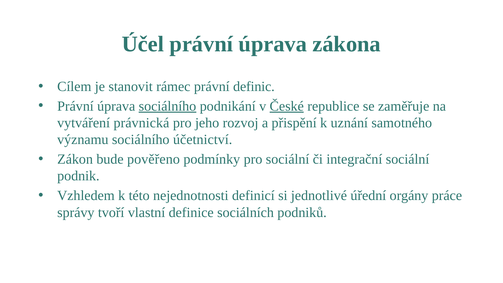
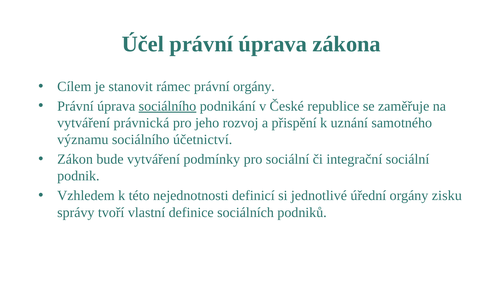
právní definic: definic -> orgány
České underline: present -> none
bude pověřeno: pověřeno -> vytváření
práce: práce -> zisku
